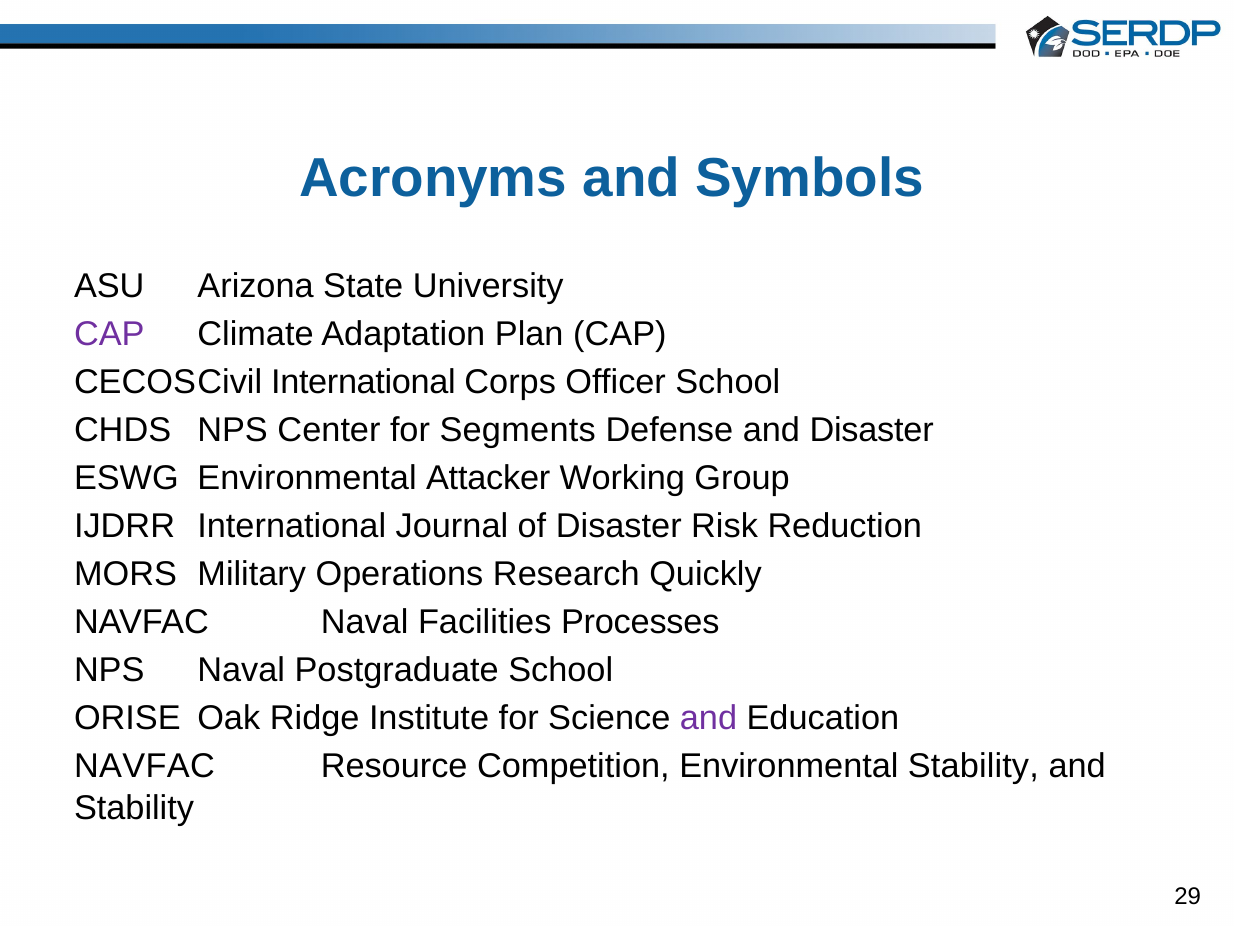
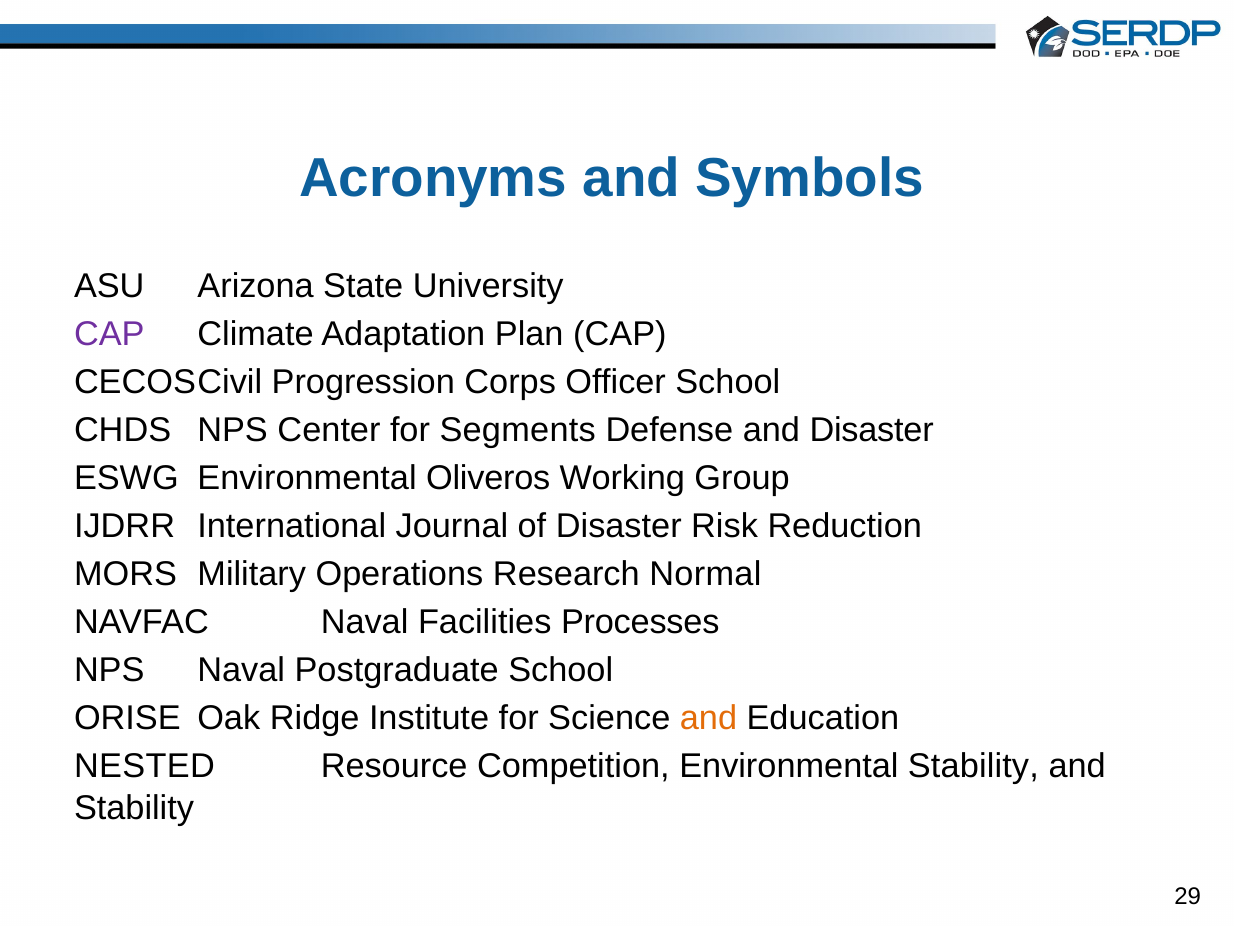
International at (363, 382): International -> Progression
Attacker: Attacker -> Oliveros
Quickly: Quickly -> Normal
and at (709, 718) colour: purple -> orange
NAVFAC at (144, 766): NAVFAC -> NESTED
